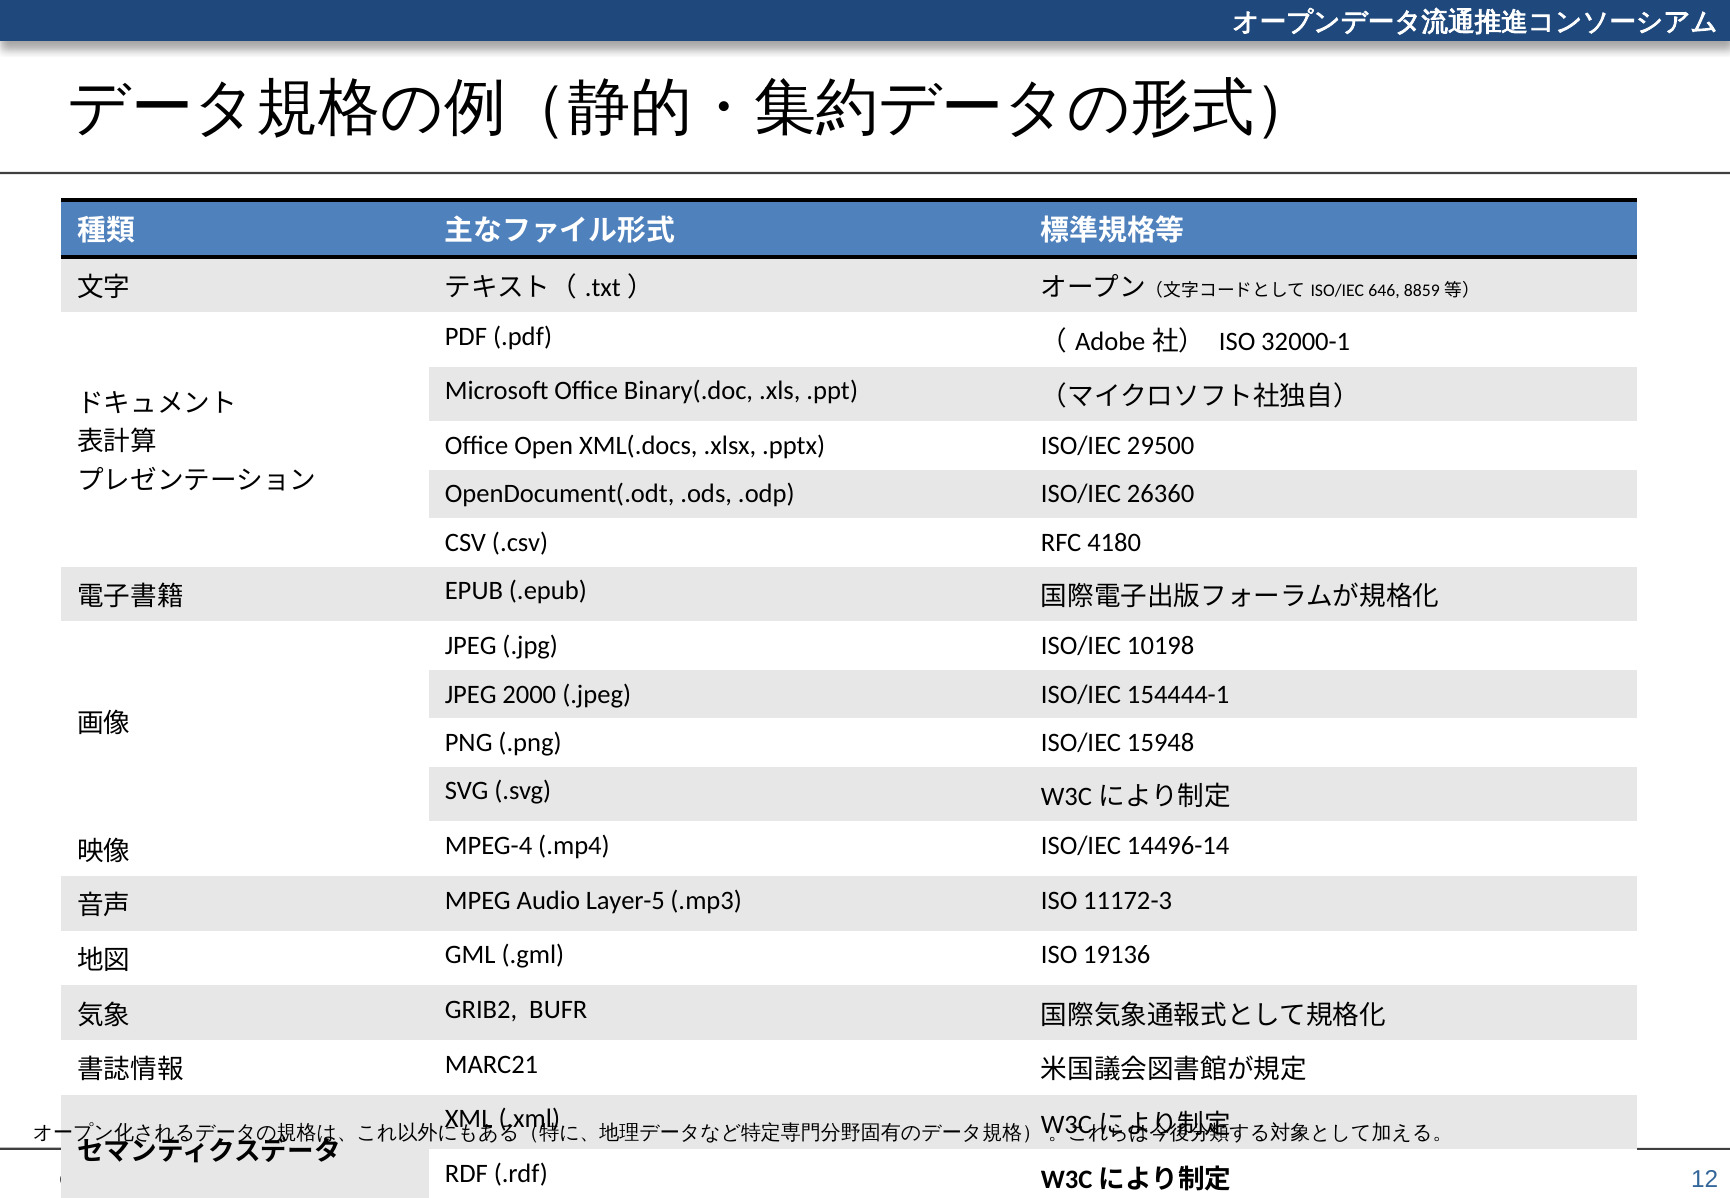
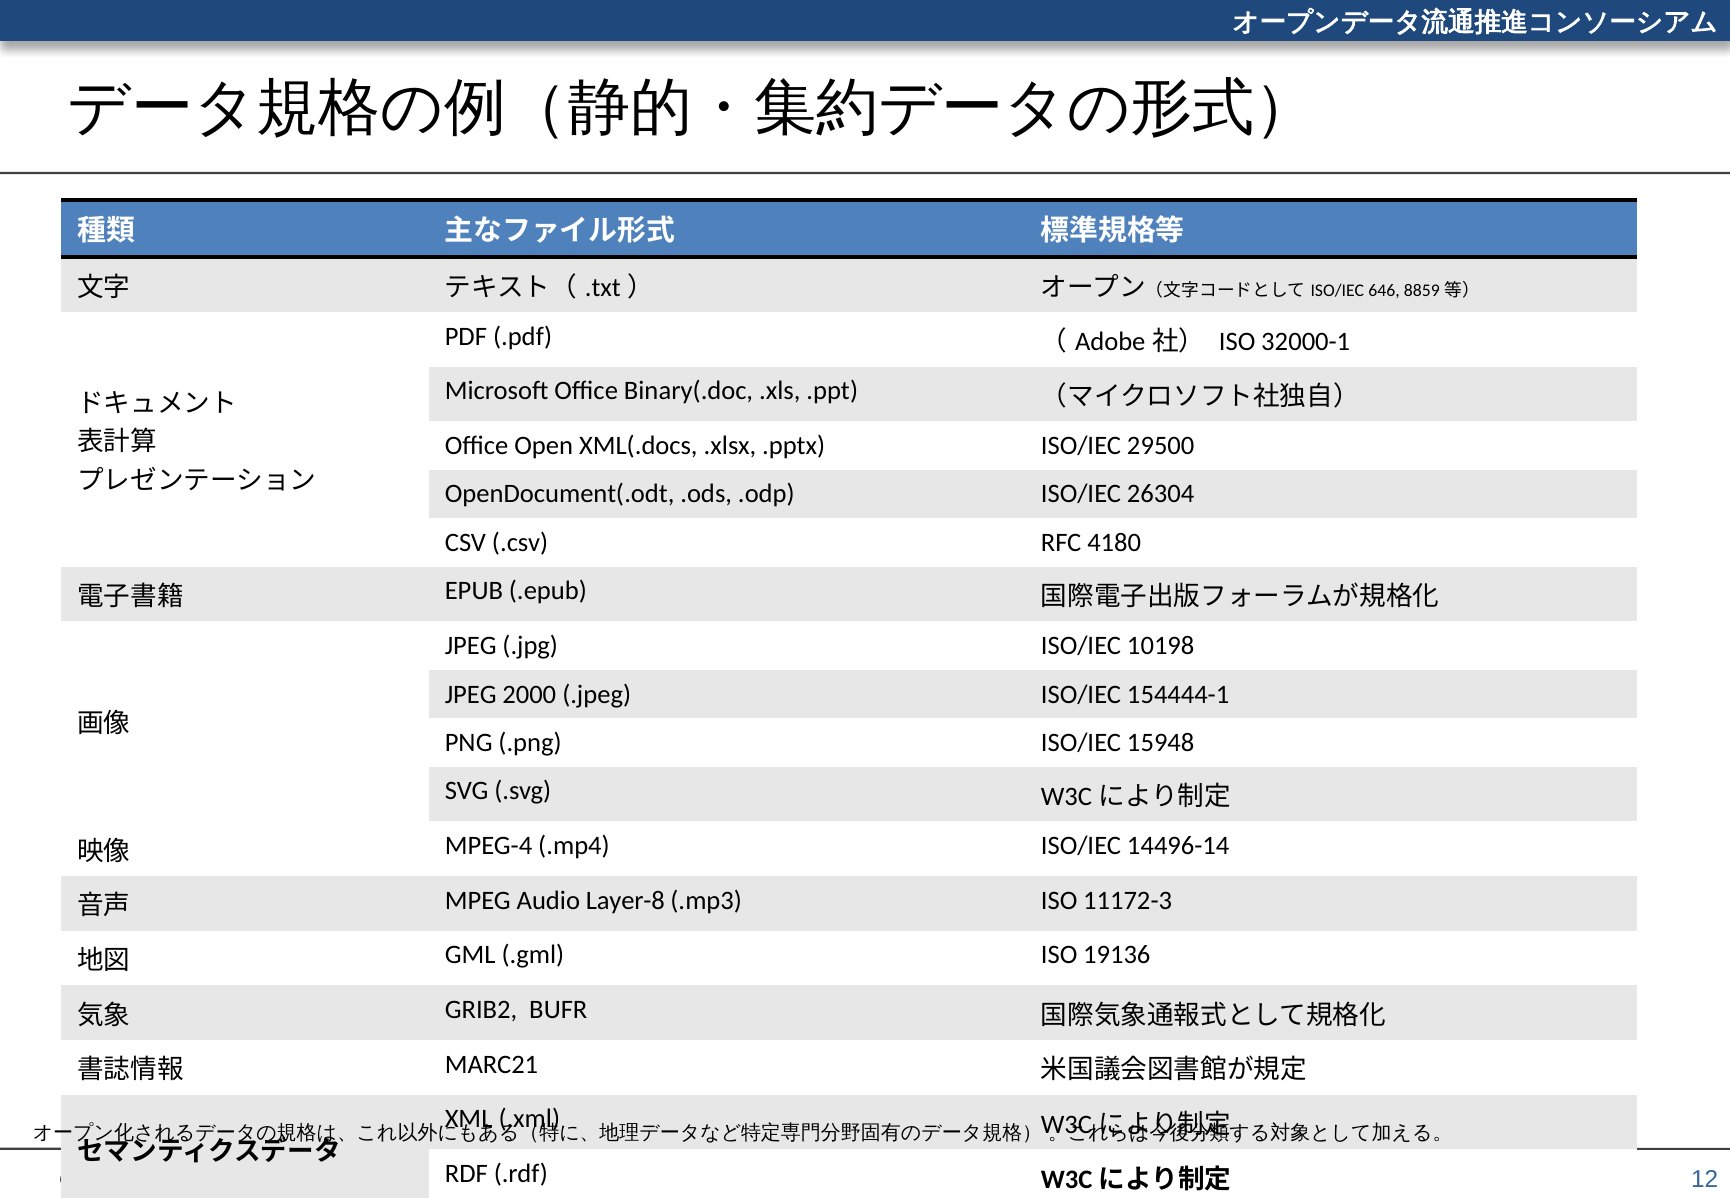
26360: 26360 -> 26304
Layer-5: Layer-5 -> Layer-8
